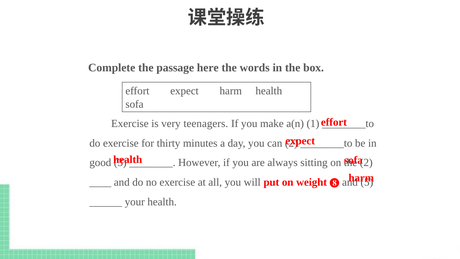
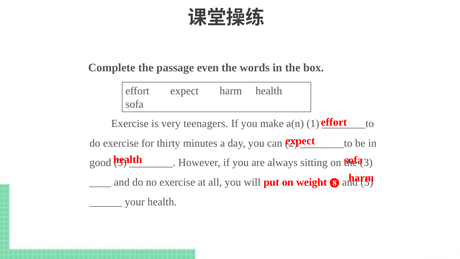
here: here -> even
2 at (366, 163): 2 -> 3
